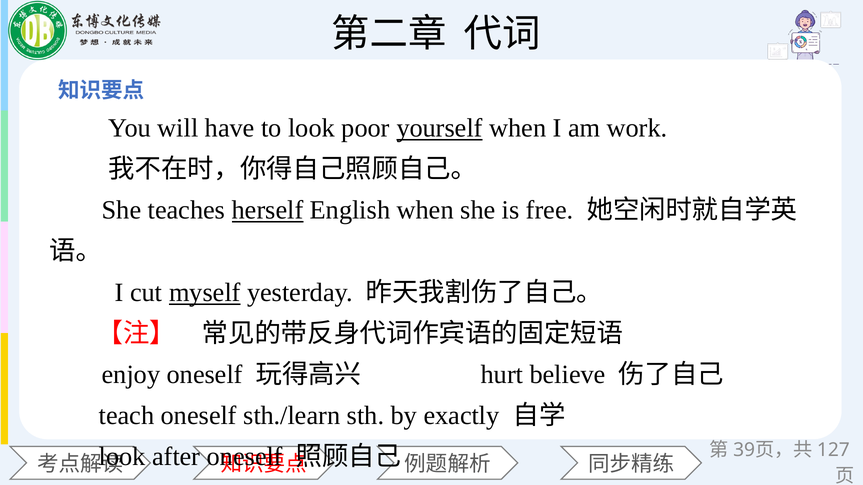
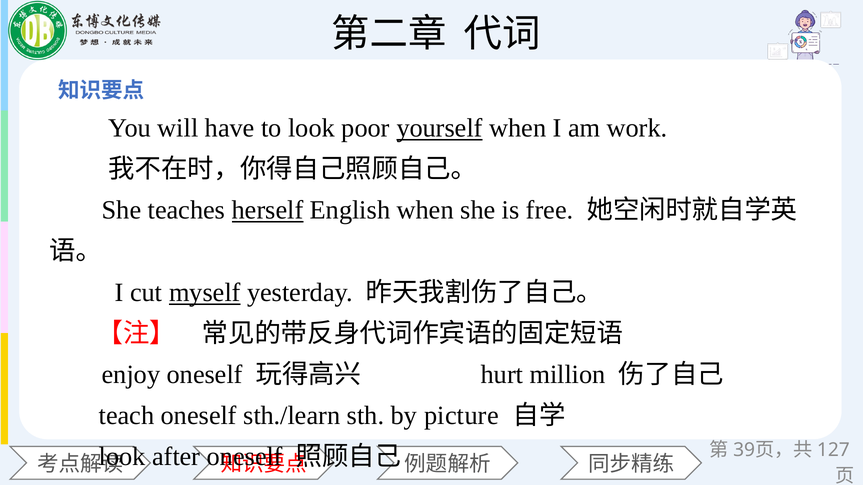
believe: believe -> million
exactly: exactly -> picture
